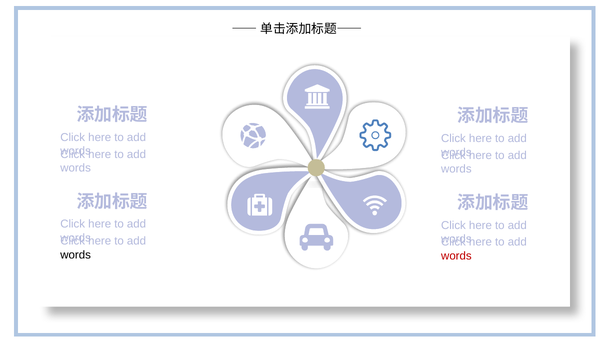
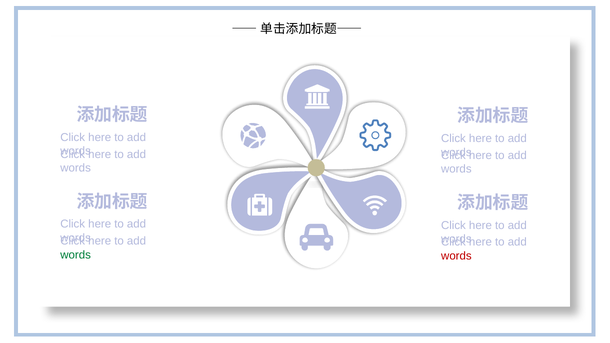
words at (76, 255) colour: black -> green
